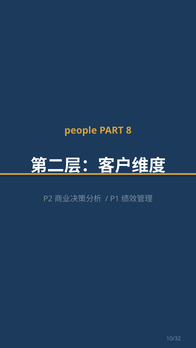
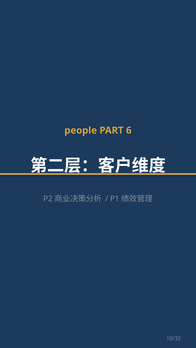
8: 8 -> 6
